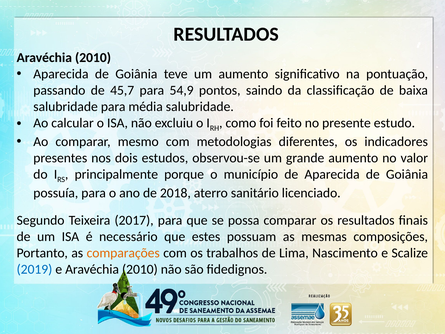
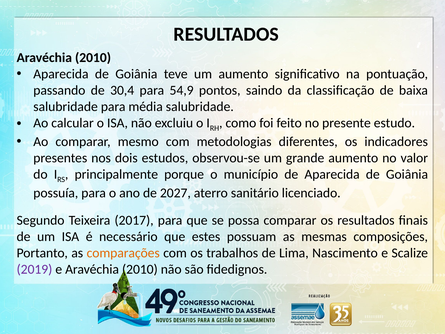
45,7: 45,7 -> 30,4
2018: 2018 -> 2027
2019 colour: blue -> purple
